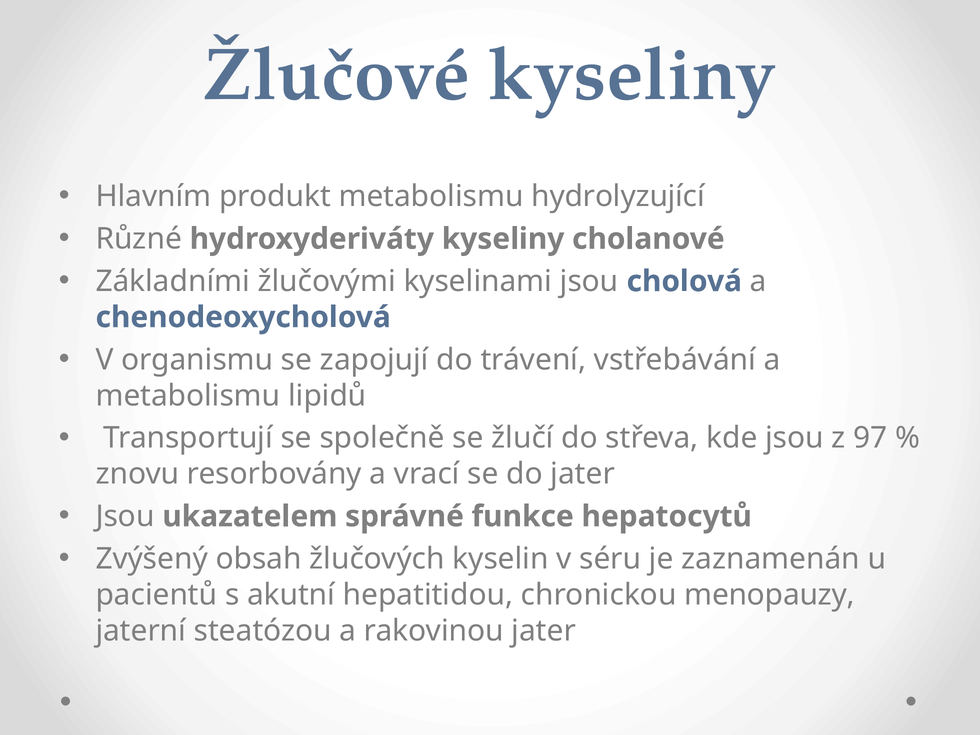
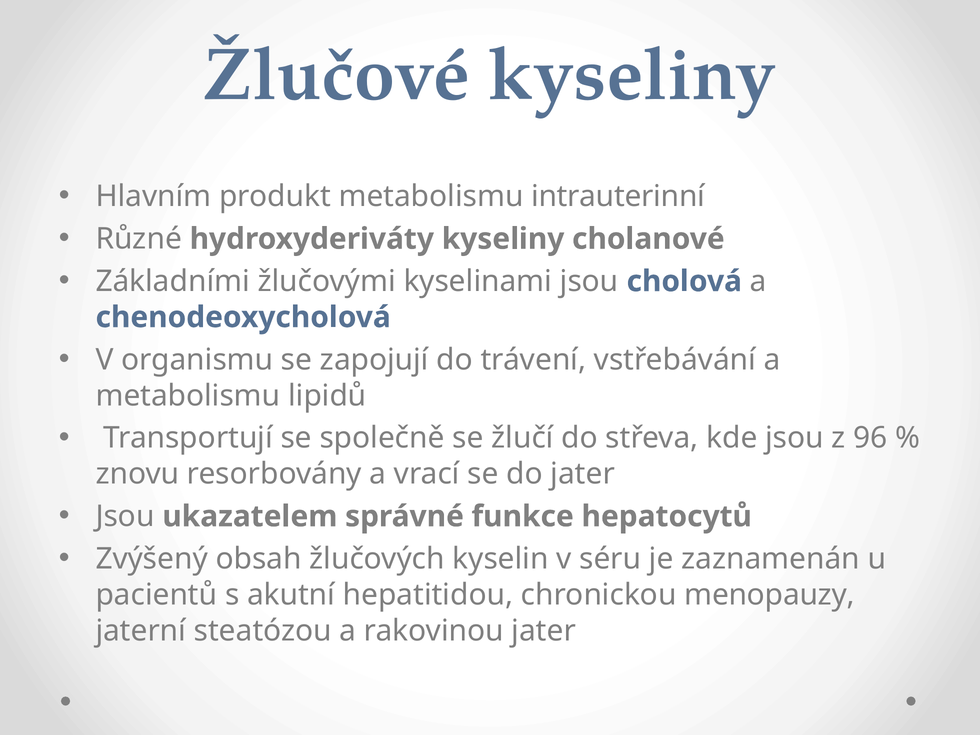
hydrolyzující: hydrolyzující -> intrauterinní
97: 97 -> 96
